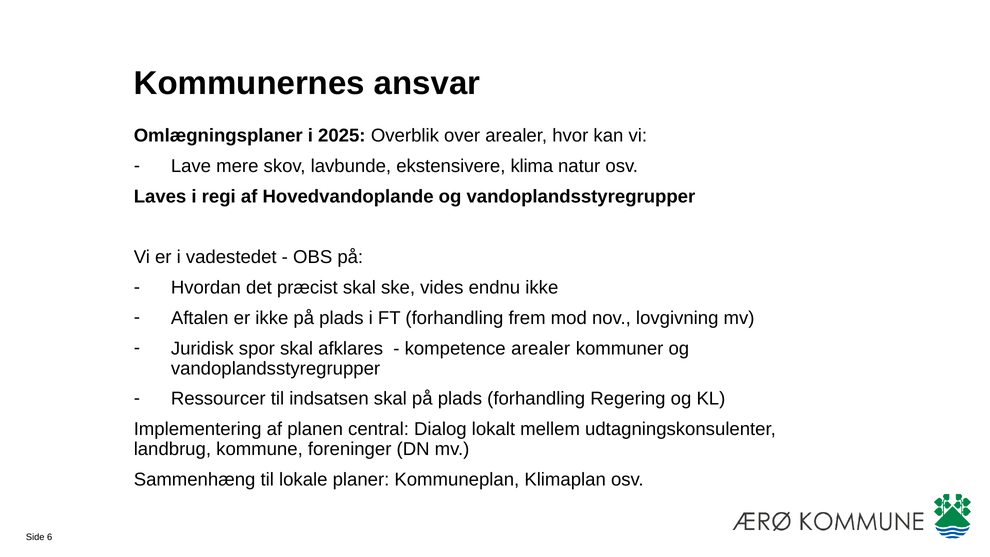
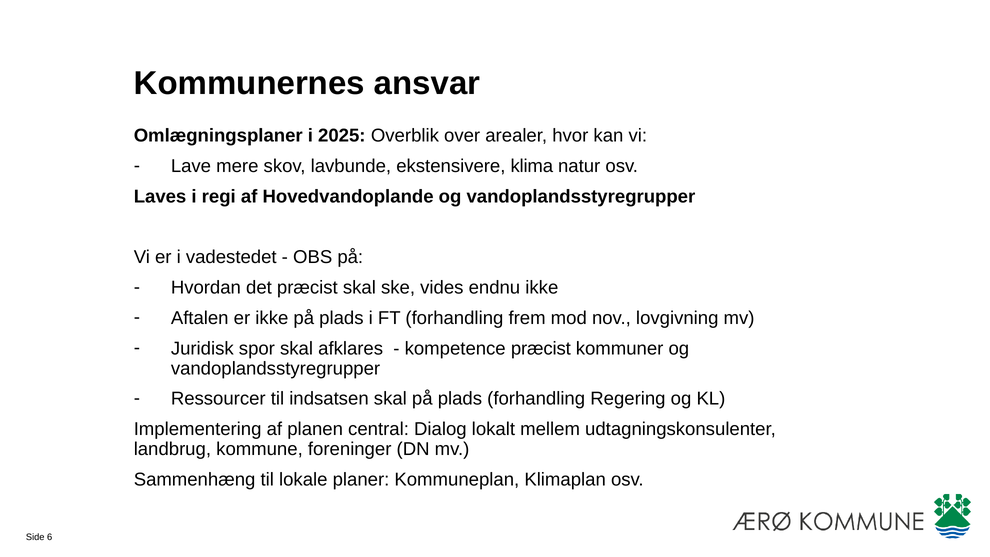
kompetence arealer: arealer -> præcist
